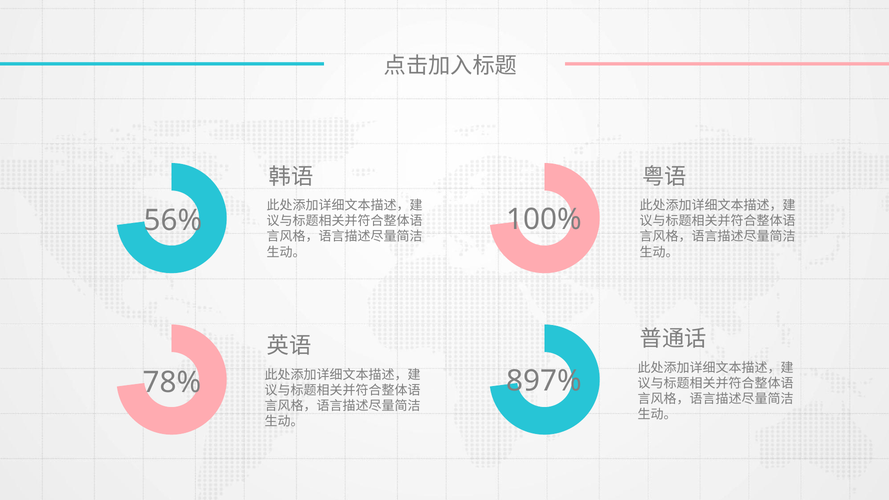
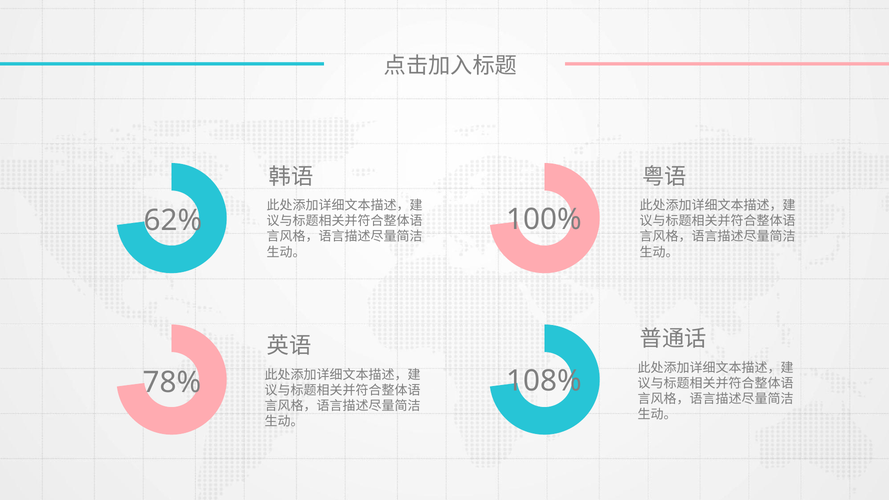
56%: 56% -> 62%
897%: 897% -> 108%
